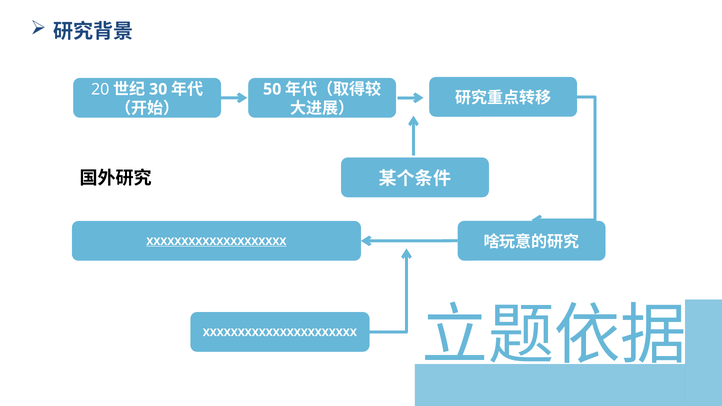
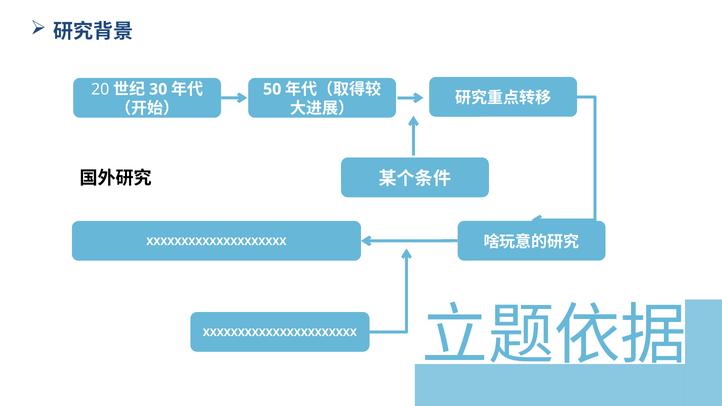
XXXXXXXXXXXXXXXXXXXX underline: present -> none
